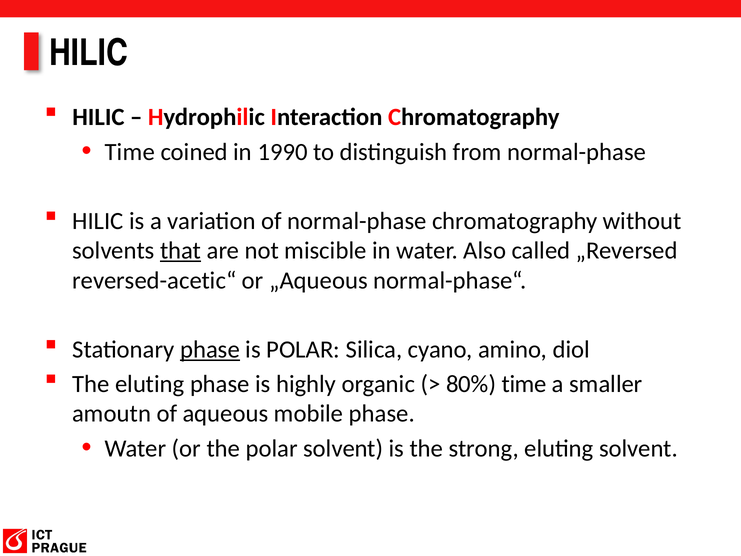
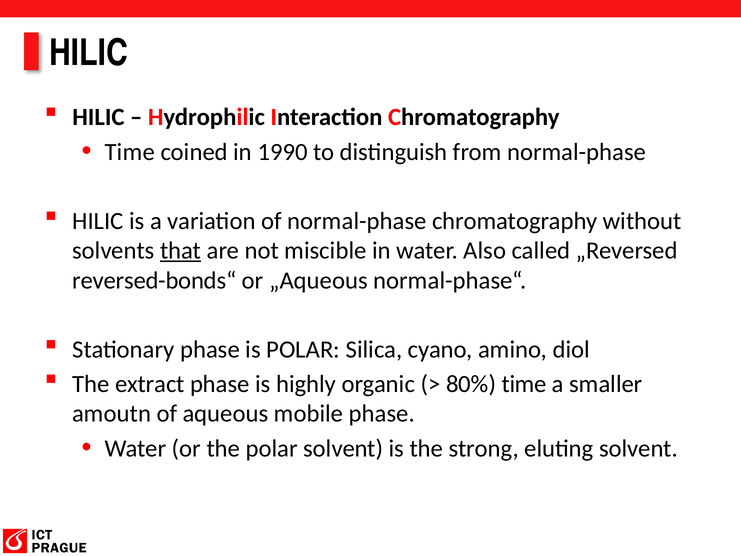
reversed-acetic“: reversed-acetic“ -> reversed-bonds“
phase at (210, 349) underline: present -> none
The eluting: eluting -> extract
